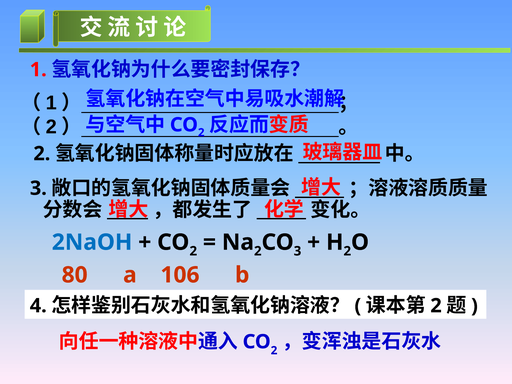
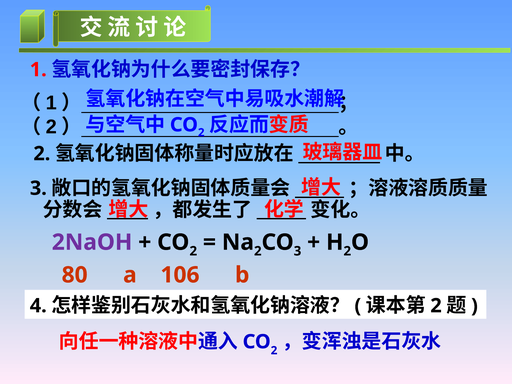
2NaOH colour: blue -> purple
